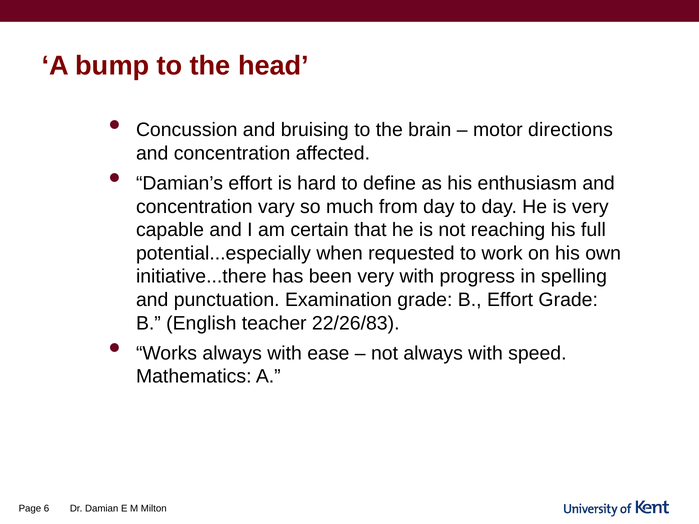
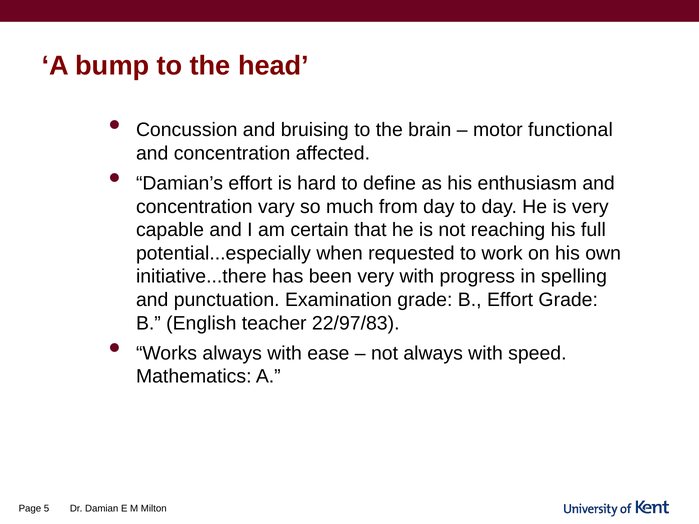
directions: directions -> functional
22/26/83: 22/26/83 -> 22/97/83
6: 6 -> 5
